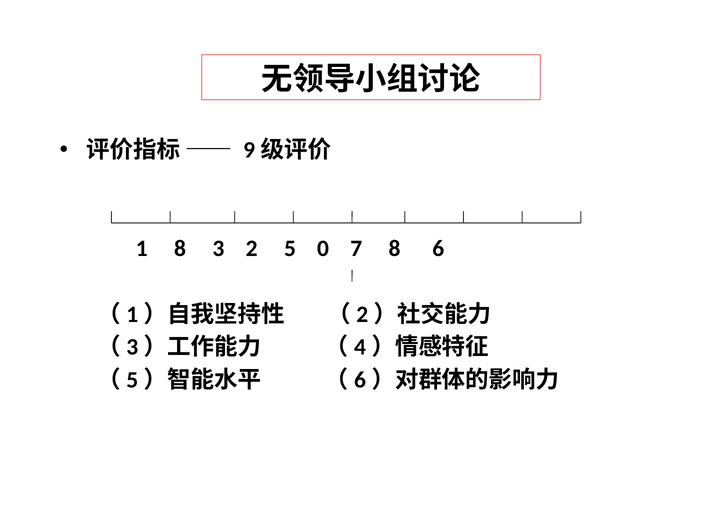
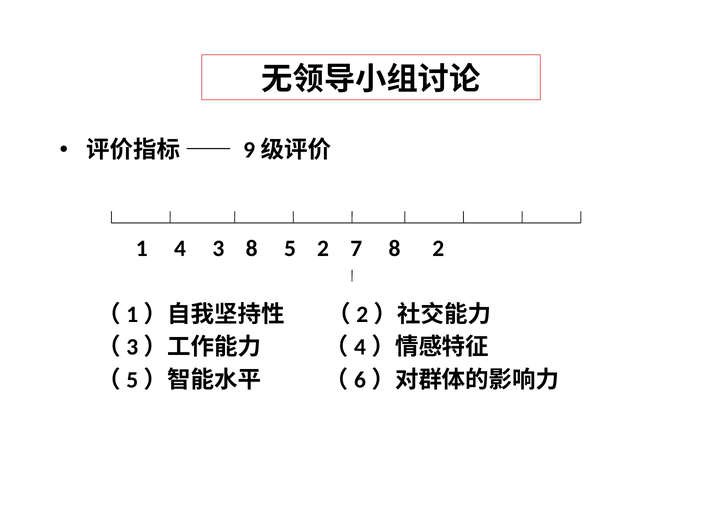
1 8: 8 -> 4
3 2: 2 -> 8
5 0: 0 -> 2
8 6: 6 -> 2
